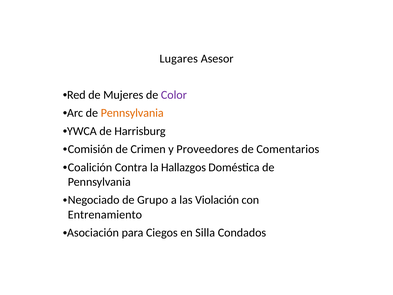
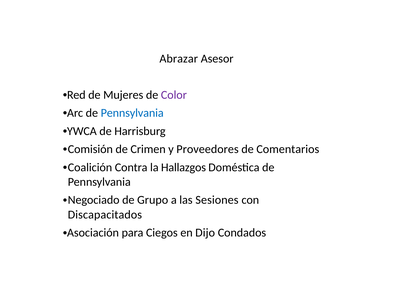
Lugares: Lugares -> Abrazar
Pennsylvania at (132, 113) colour: orange -> blue
Violación: Violación -> Sesiones
Entrenamiento: Entrenamiento -> Discapacitados
Silla: Silla -> Dijo
